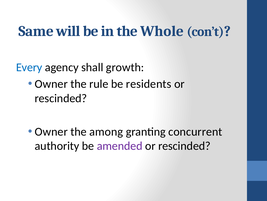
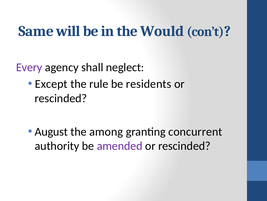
Whole: Whole -> Would
Every colour: blue -> purple
growth: growth -> neglect
Owner at (51, 84): Owner -> Except
Owner at (51, 131): Owner -> August
